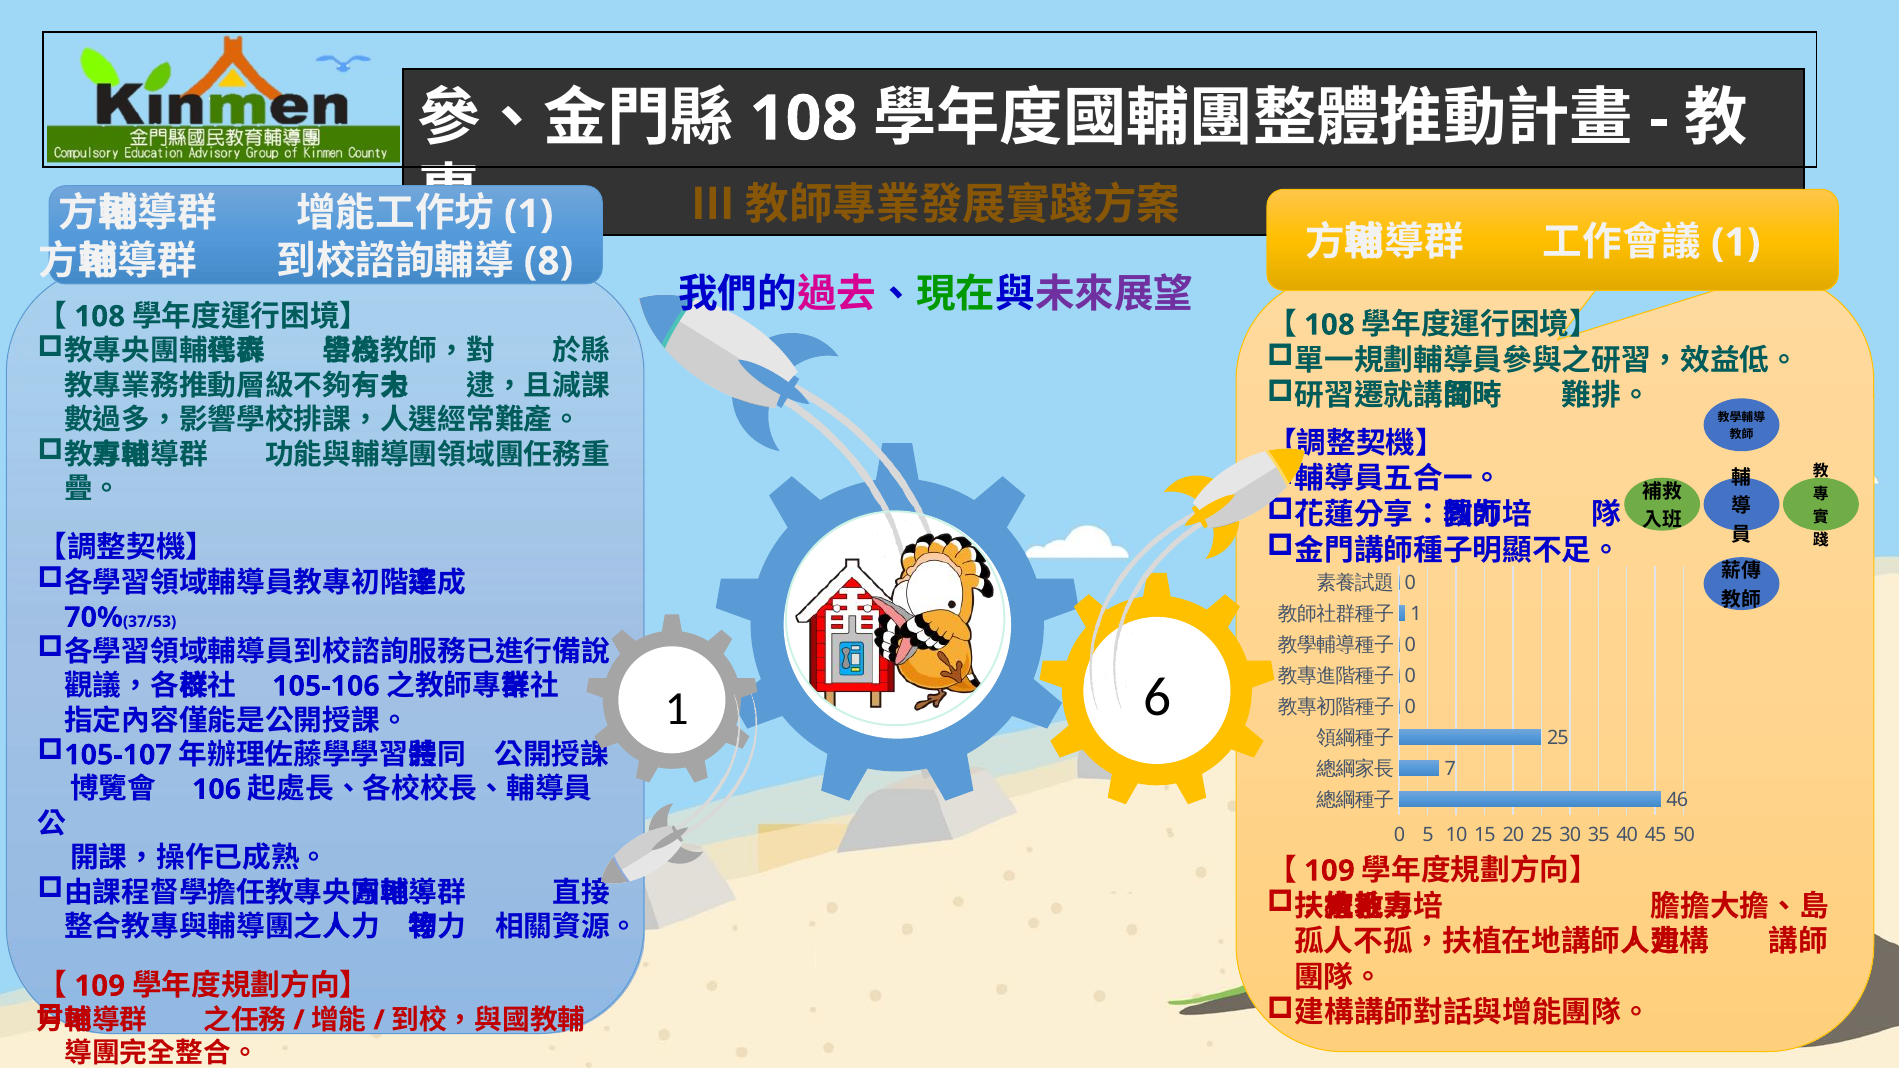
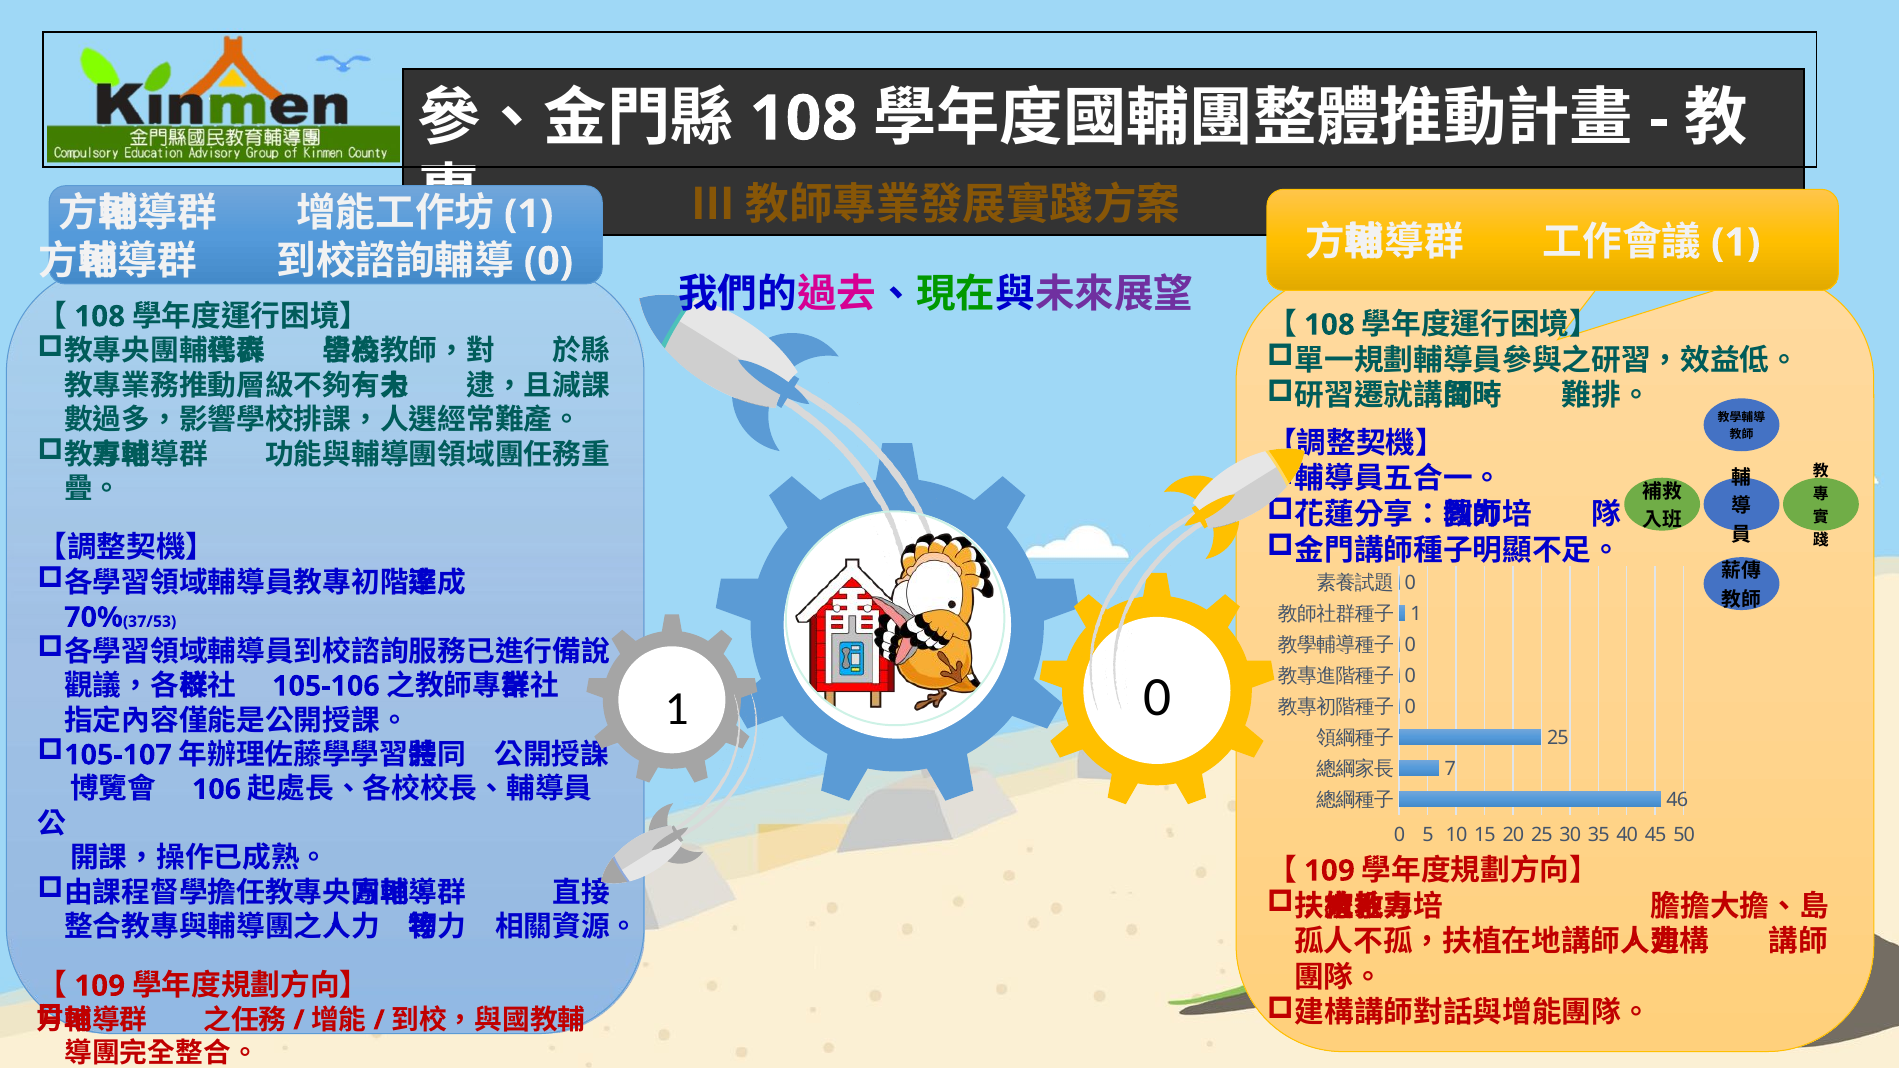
8 at (548, 261): 8 -> 0
6 at (1157, 698): 6 -> 0
